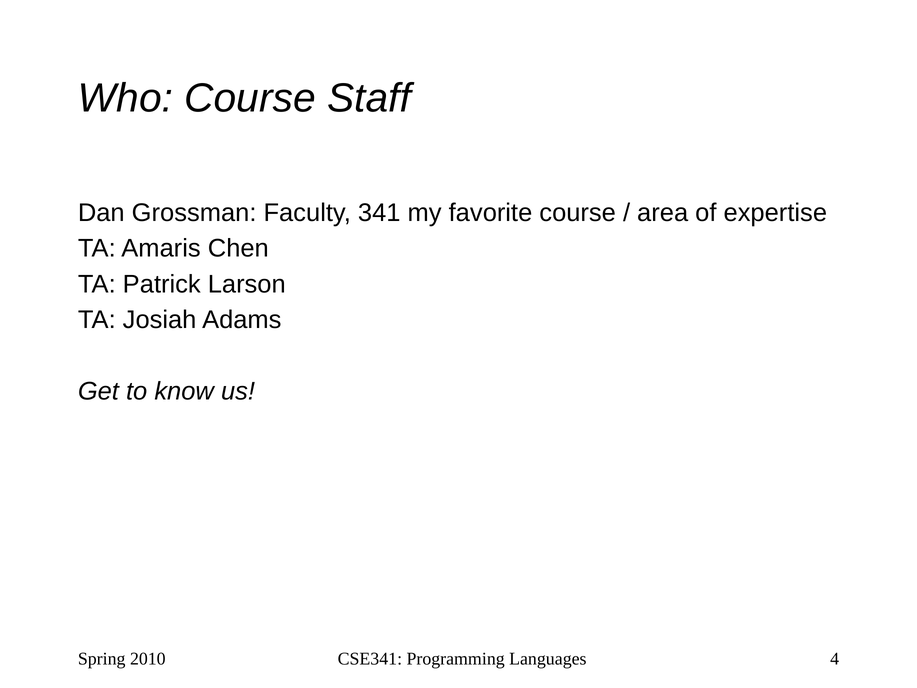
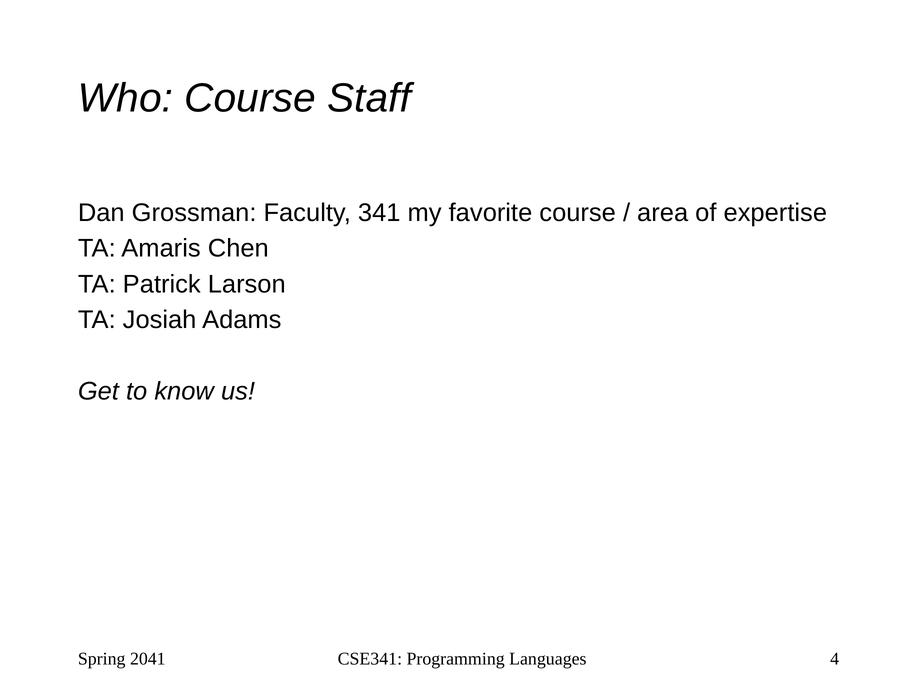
2010: 2010 -> 2041
